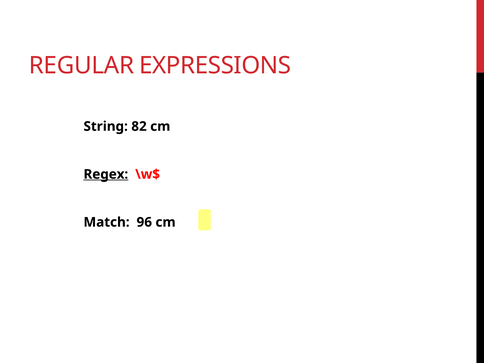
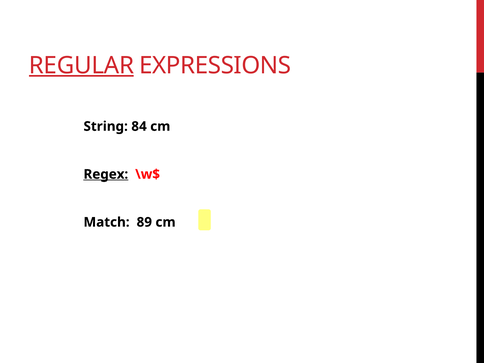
REGULAR underline: none -> present
82: 82 -> 84
96: 96 -> 89
